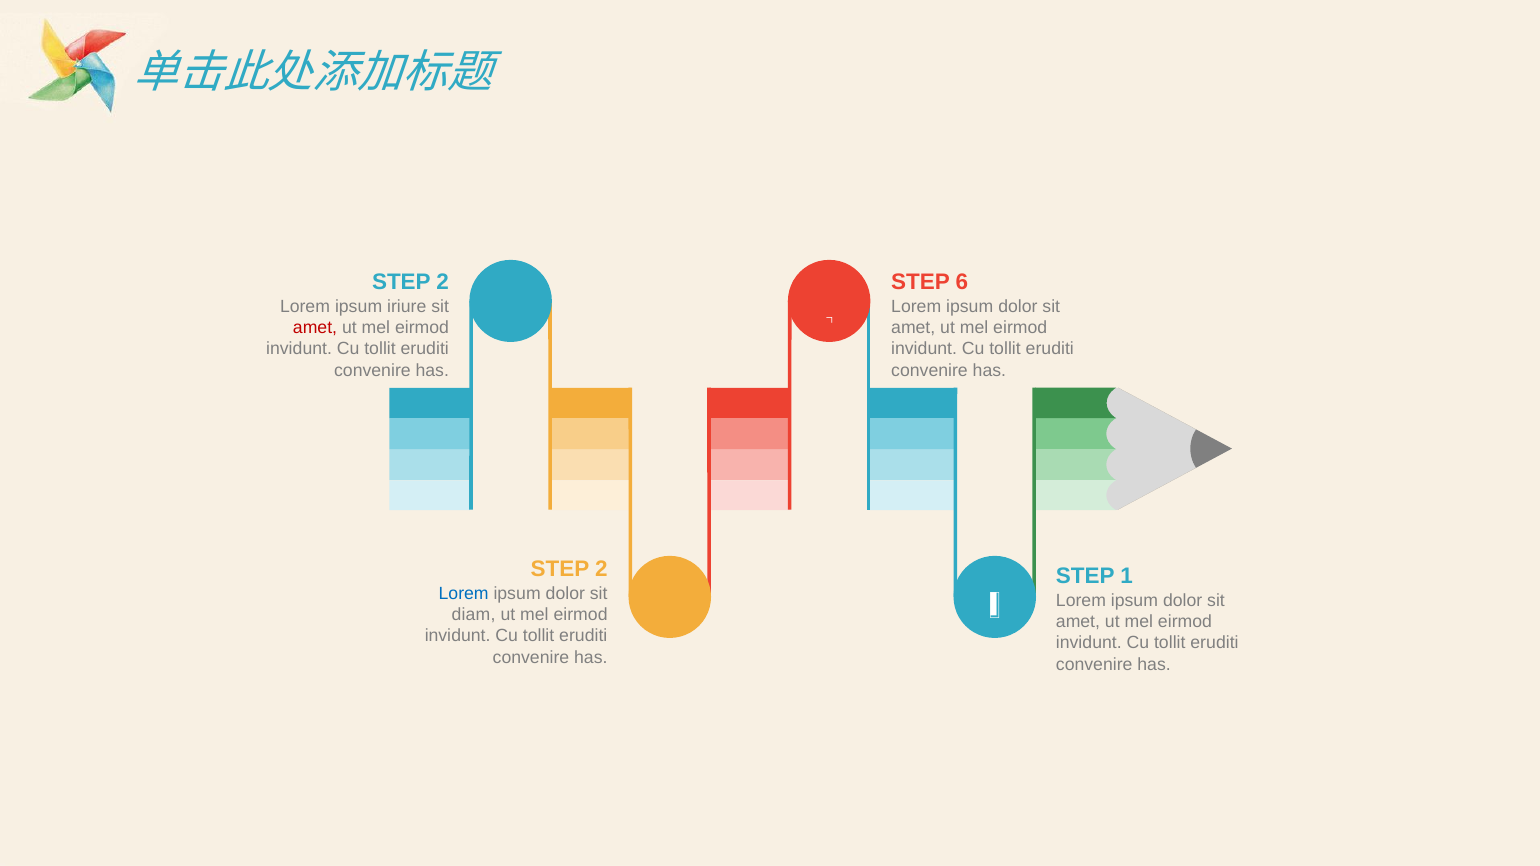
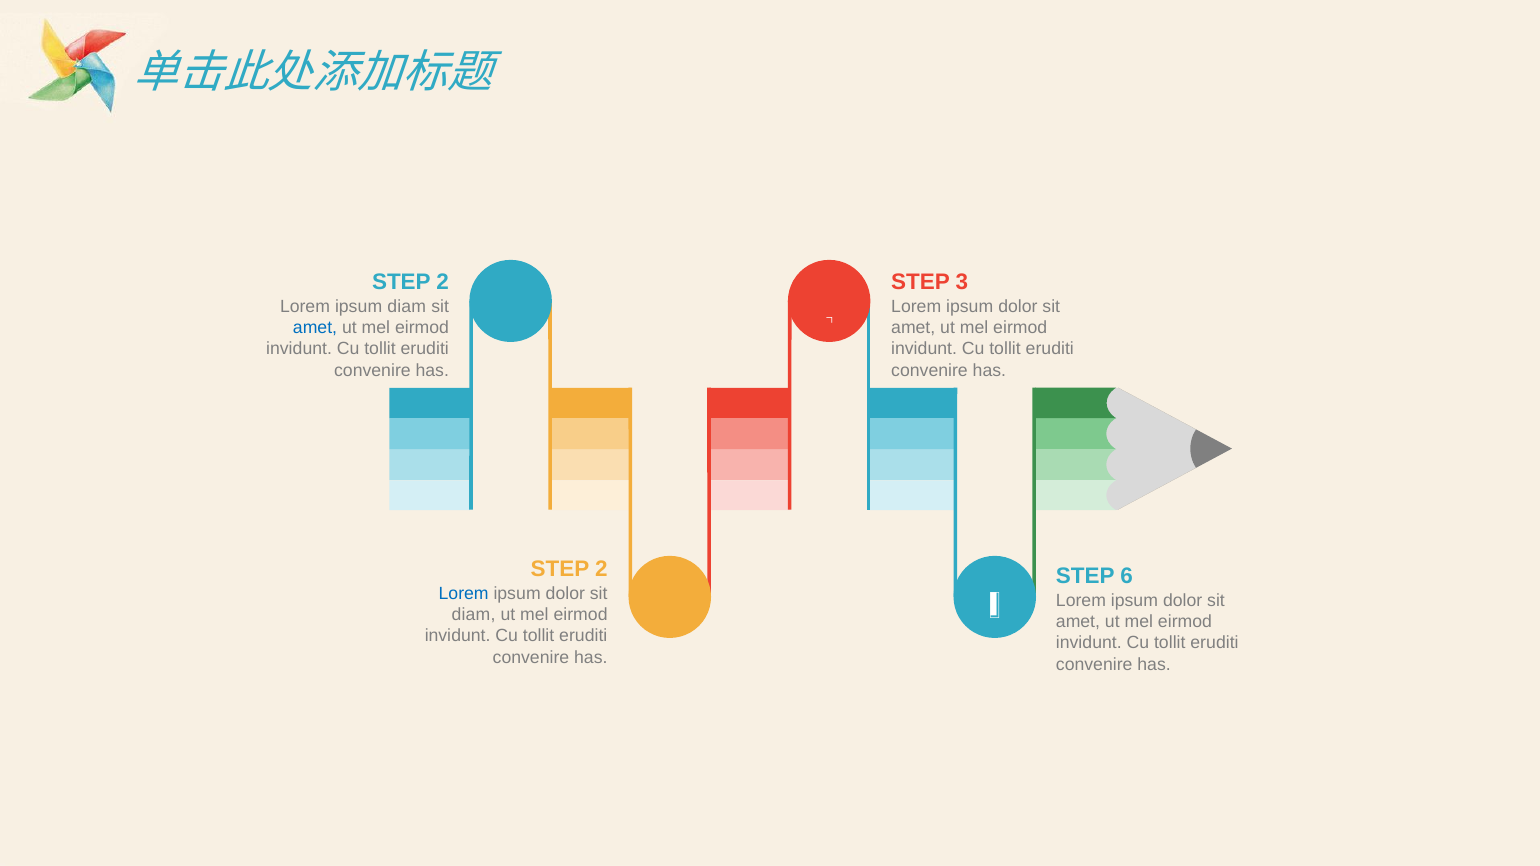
6: 6 -> 3
ipsum iriure: iriure -> diam
amet at (315, 328) colour: red -> blue
1: 1 -> 6
